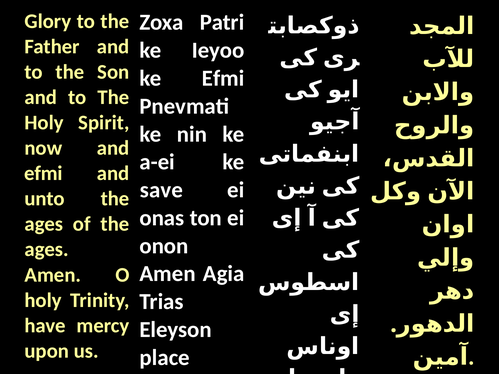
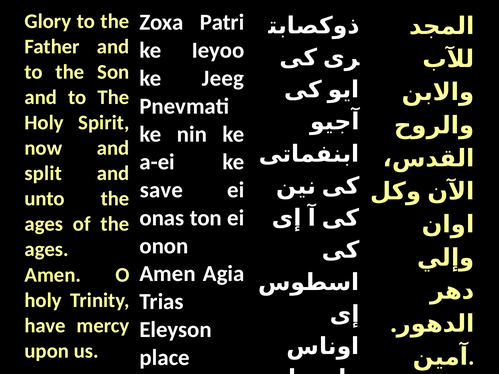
ke Efmi: Efmi -> Jeeg
efmi at (43, 173): efmi -> split
